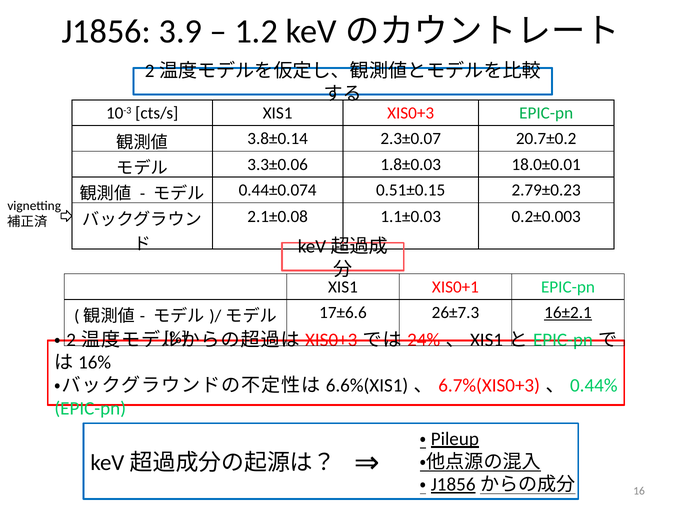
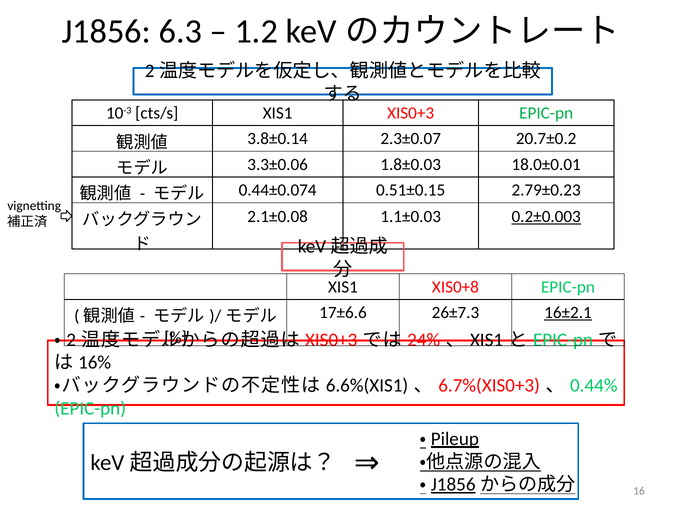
3.9: 3.9 -> 6.3
0.2±0.003 underline: none -> present
XIS0+1: XIS0+1 -> XIS0+8
